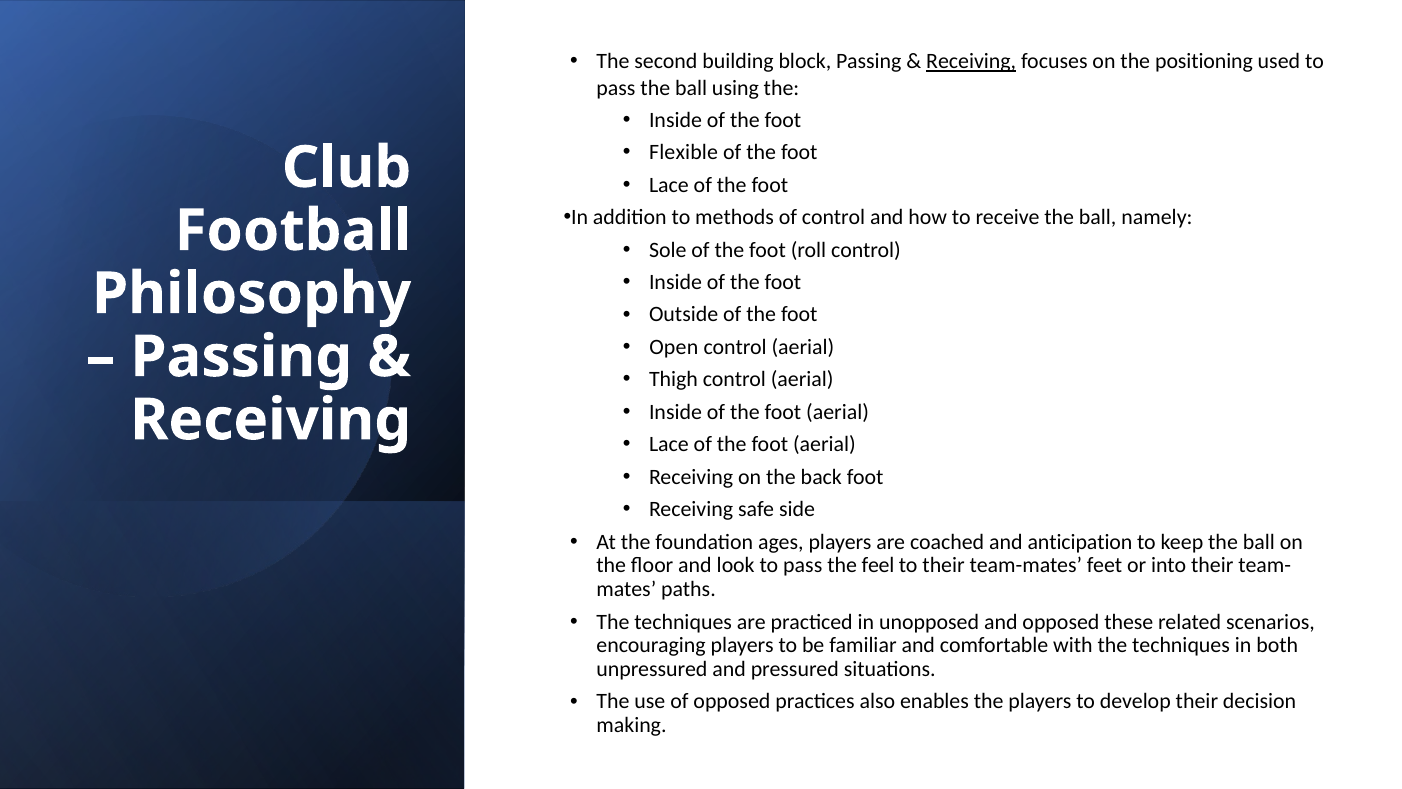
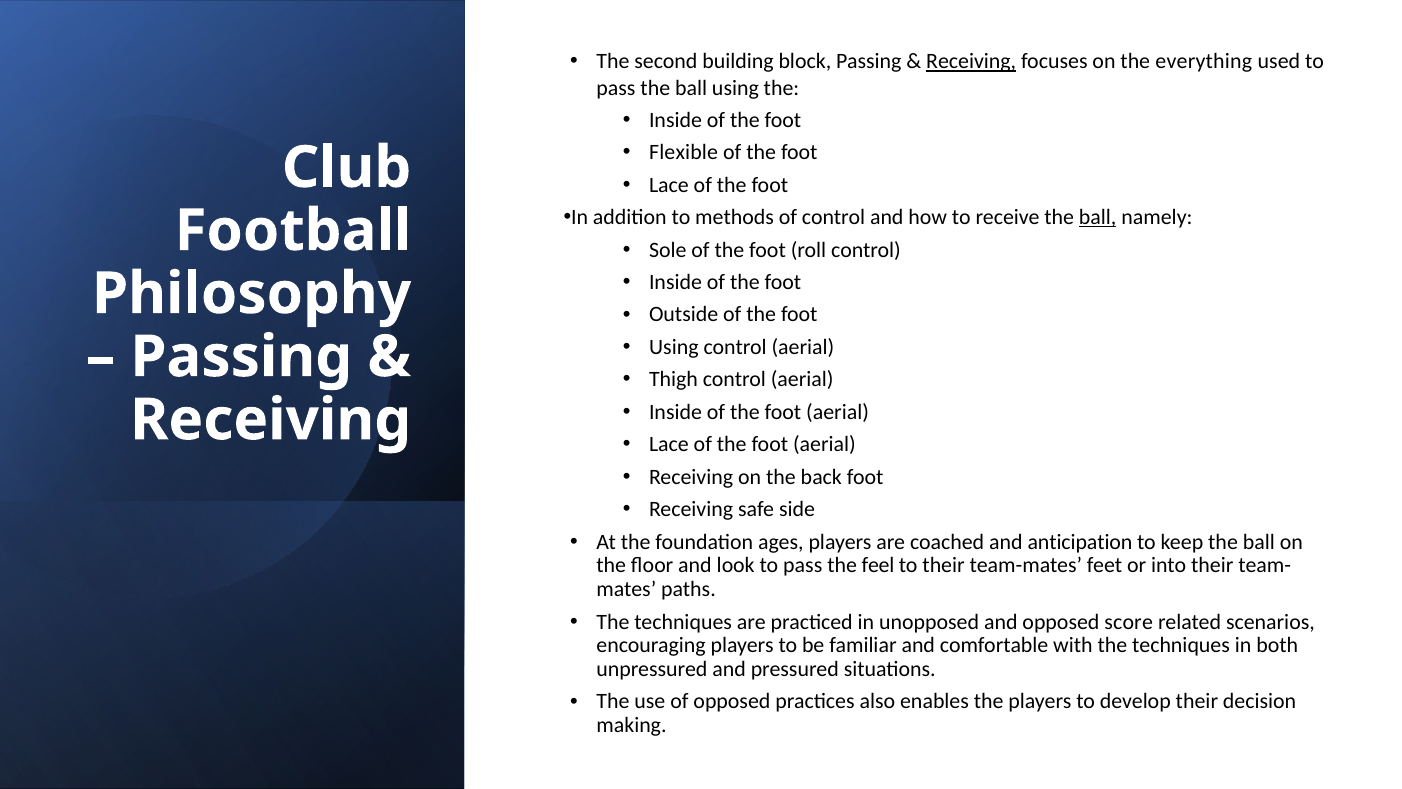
positioning: positioning -> everything
ball at (1098, 217) underline: none -> present
Open at (674, 347): Open -> Using
these: these -> score
